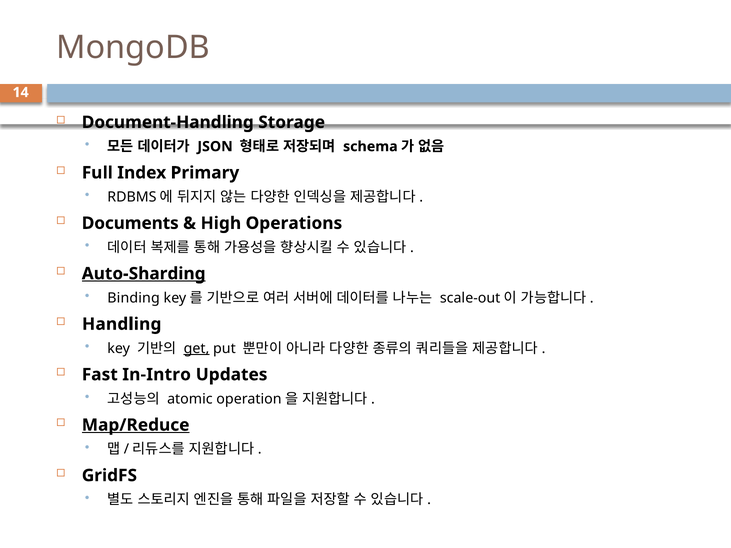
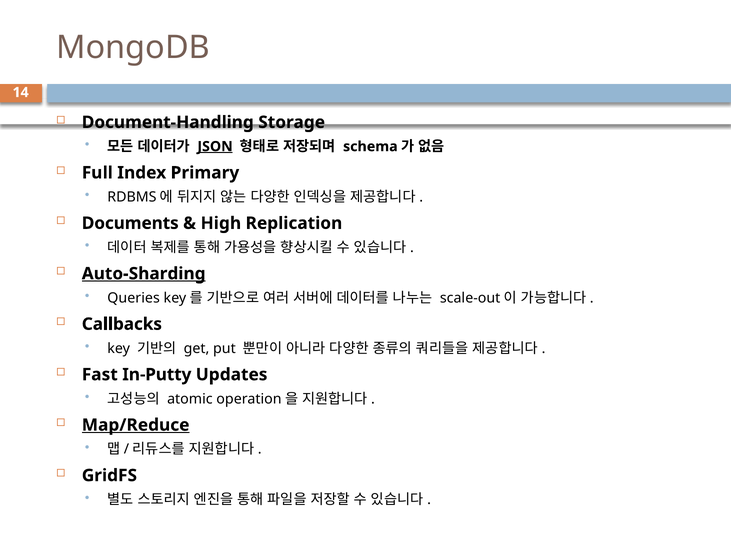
JSON underline: none -> present
Operations: Operations -> Replication
Binding: Binding -> Queries
Handling: Handling -> Callbacks
get underline: present -> none
In-Intro: In-Intro -> In-Putty
